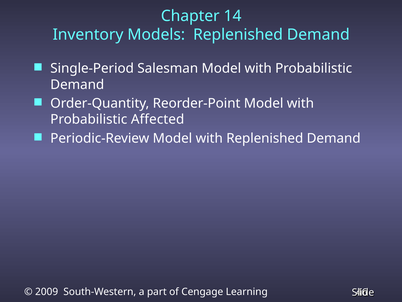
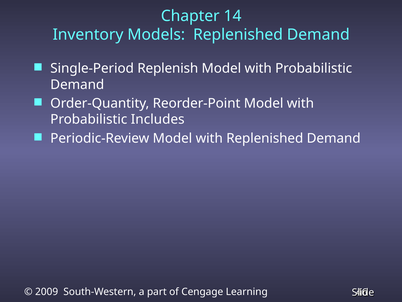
Salesman: Salesman -> Replenish
Affected: Affected -> Includes
